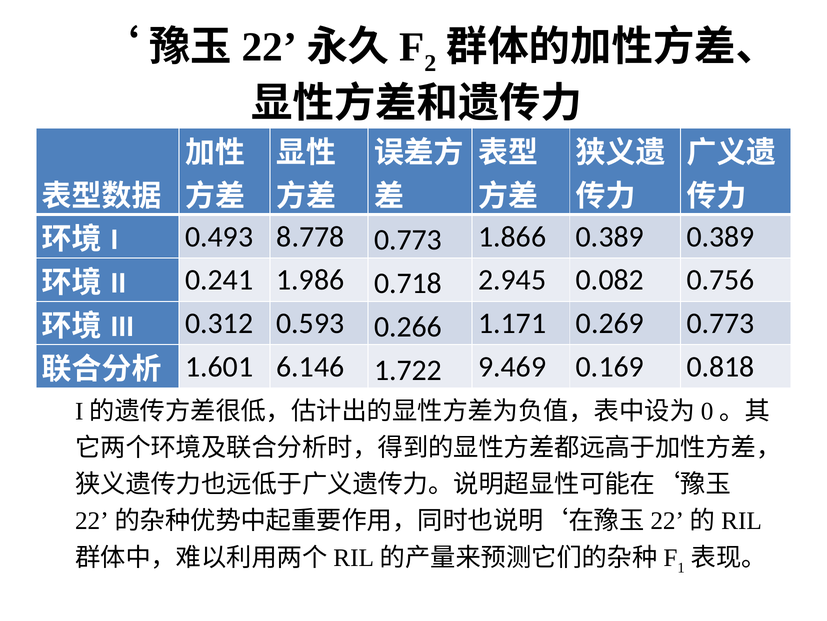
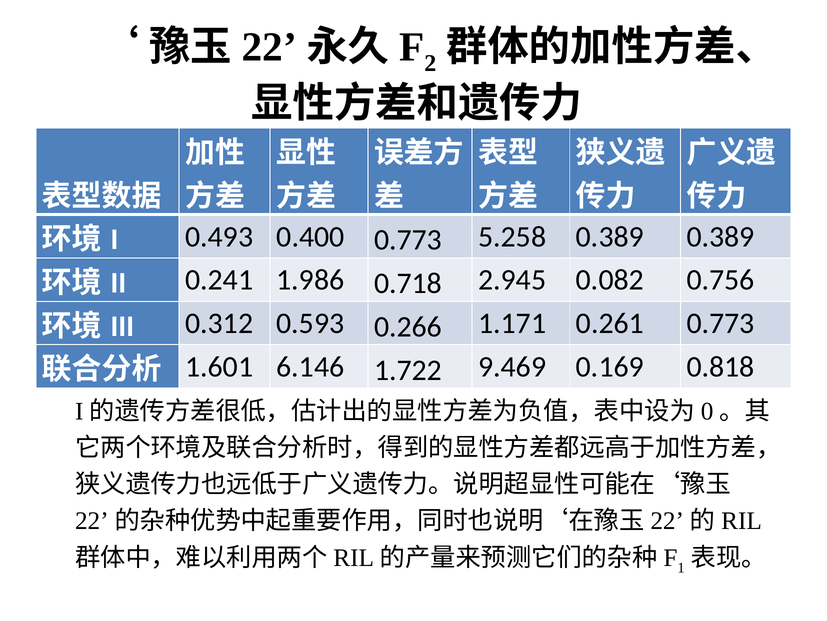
8.778: 8.778 -> 0.400
1.866: 1.866 -> 5.258
0.269: 0.269 -> 0.261
